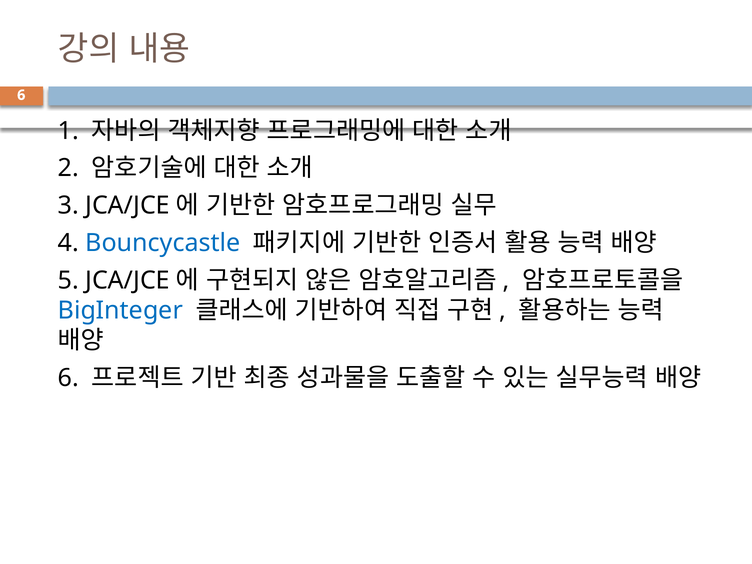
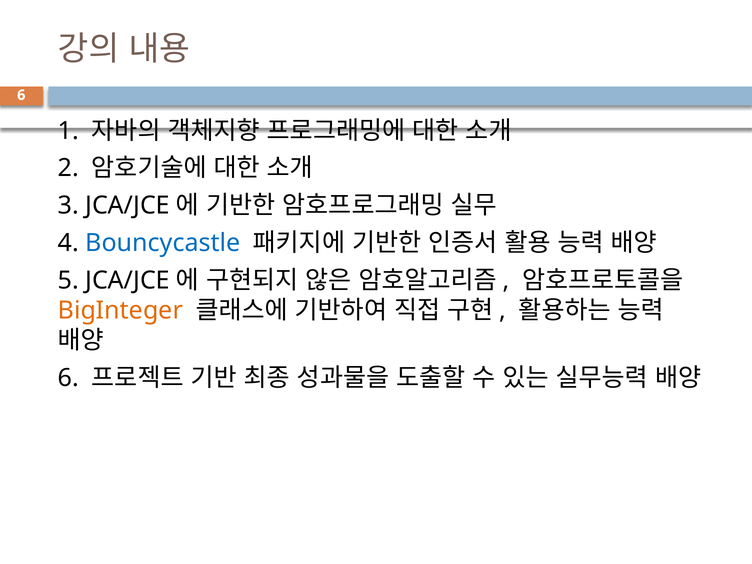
BigInteger colour: blue -> orange
